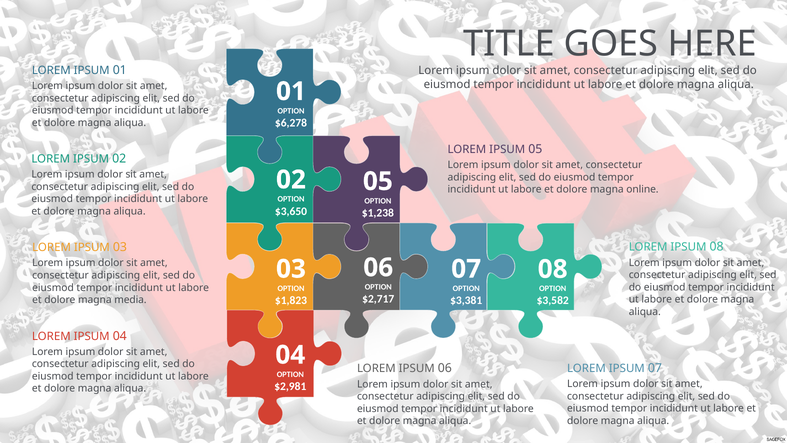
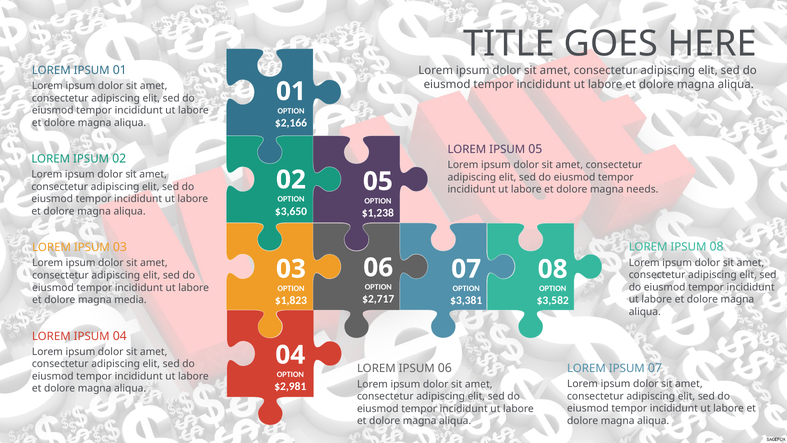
$6,278: $6,278 -> $2,166
online: online -> needs
